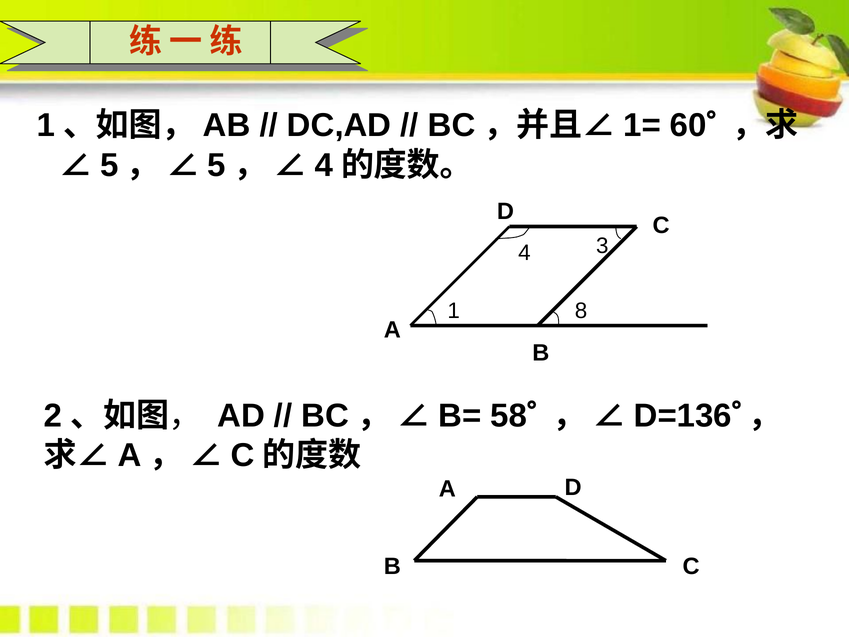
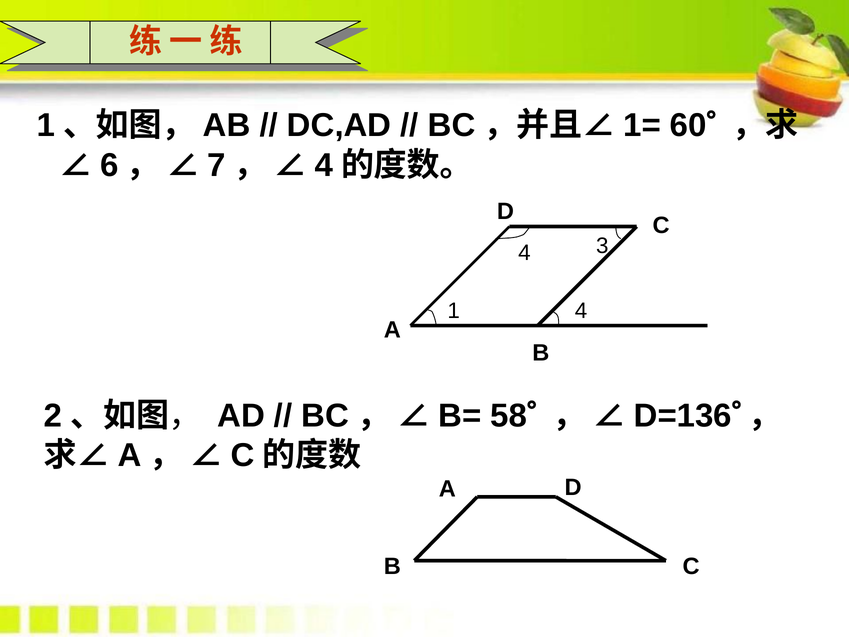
5 at (109, 165): 5 -> 6
5 at (217, 165): 5 -> 7
1 8: 8 -> 4
